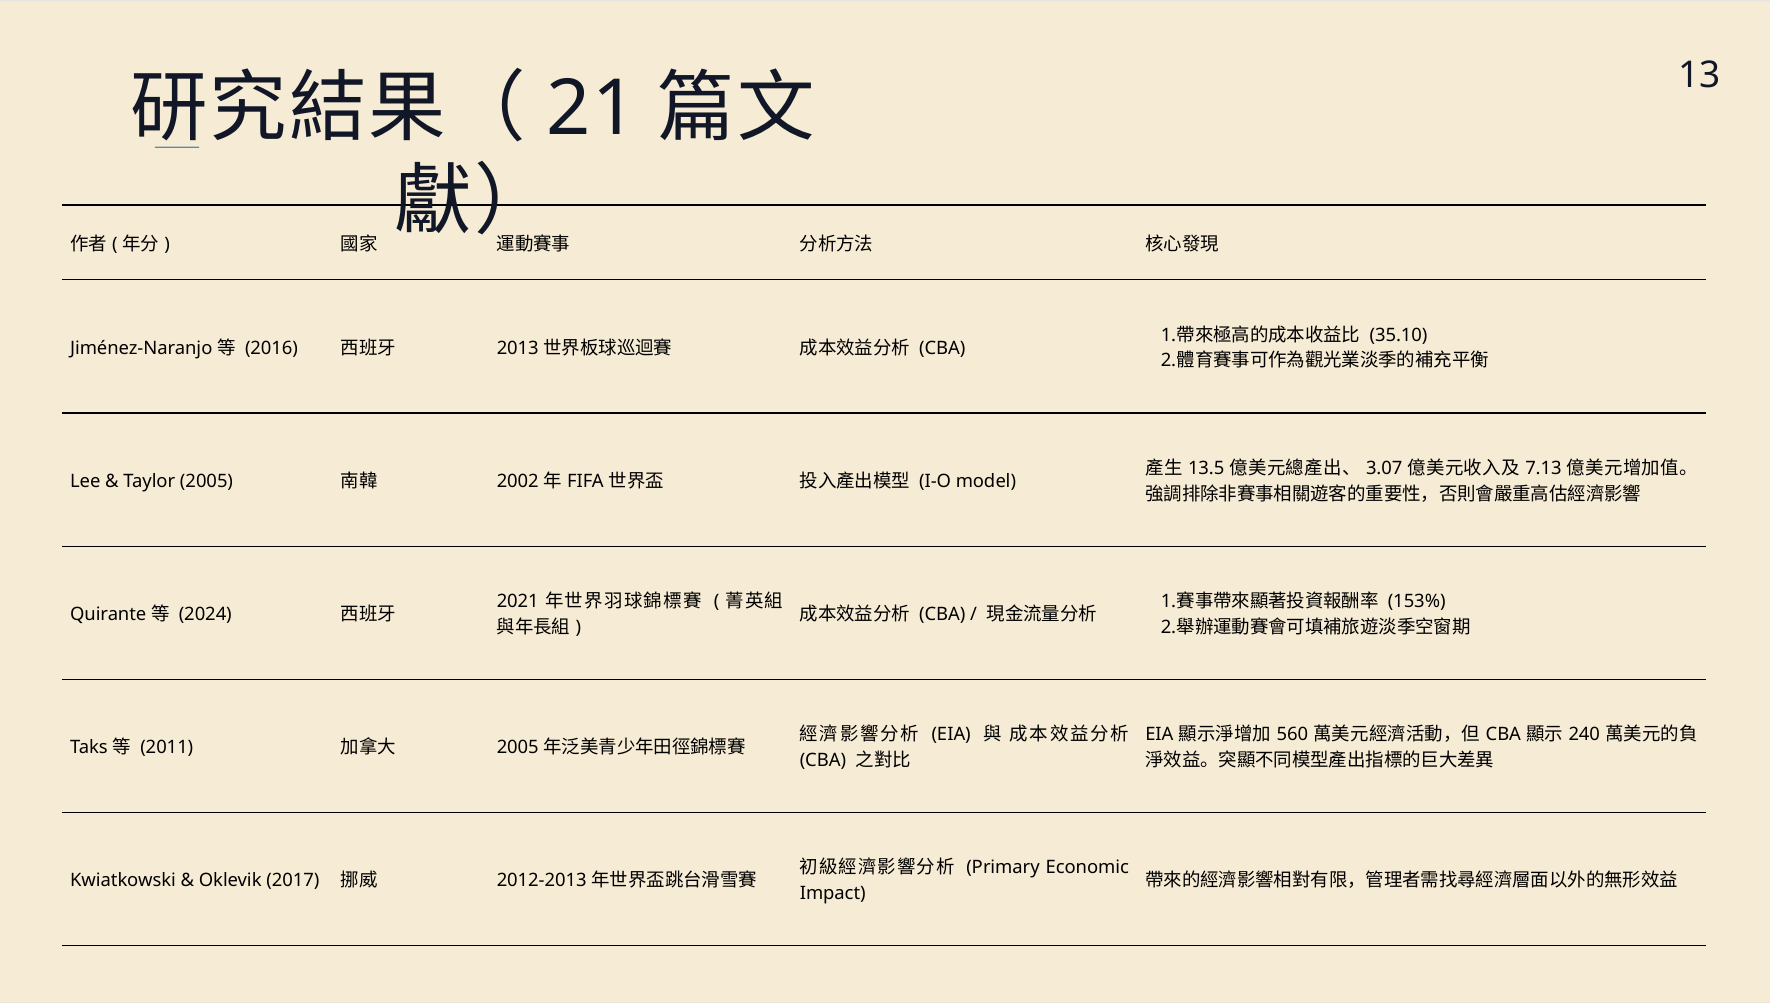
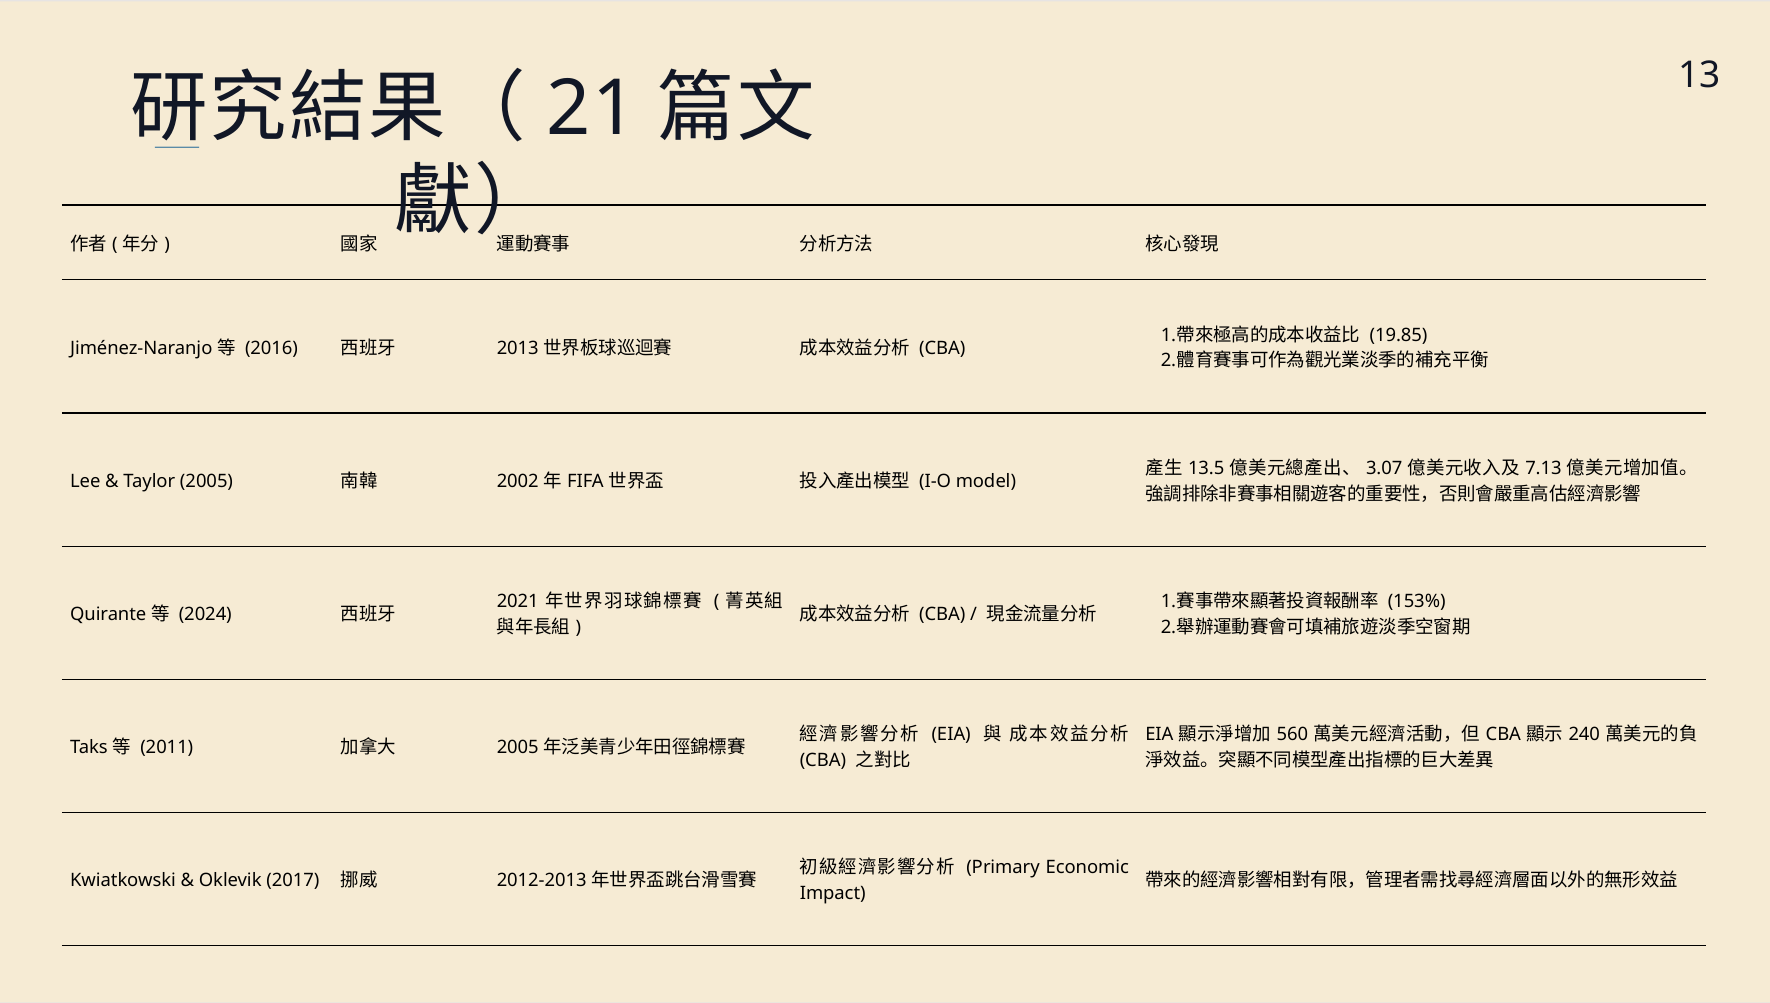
35.10: 35.10 -> 19.85
